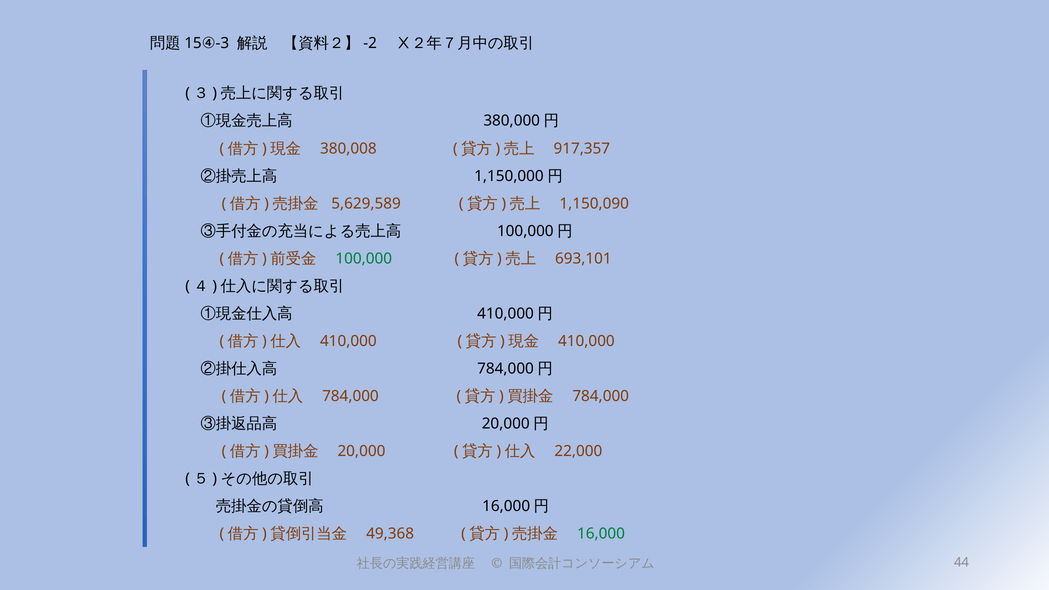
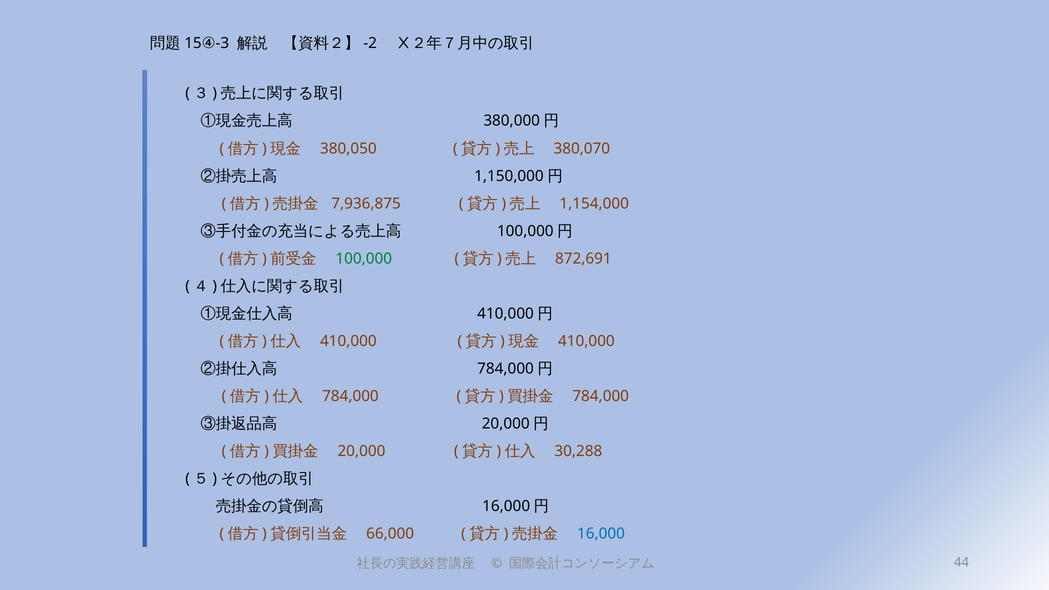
380,008: 380,008 -> 380,050
917,357: 917,357 -> 380,070
5,629,589: 5,629,589 -> 7,936,875
1,150,090: 1,150,090 -> 1,154,000
693,101: 693,101 -> 872,691
22,000: 22,000 -> 30,288
49,368: 49,368 -> 66,000
16,000 colour: green -> blue
